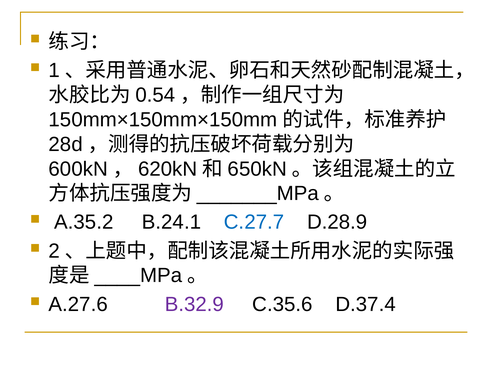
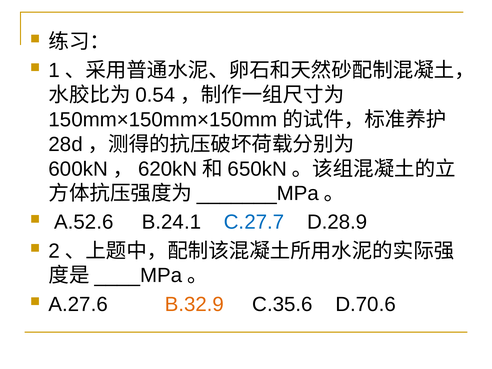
A.35.2: A.35.2 -> A.52.6
B.32.9 colour: purple -> orange
D.37.4: D.37.4 -> D.70.6
